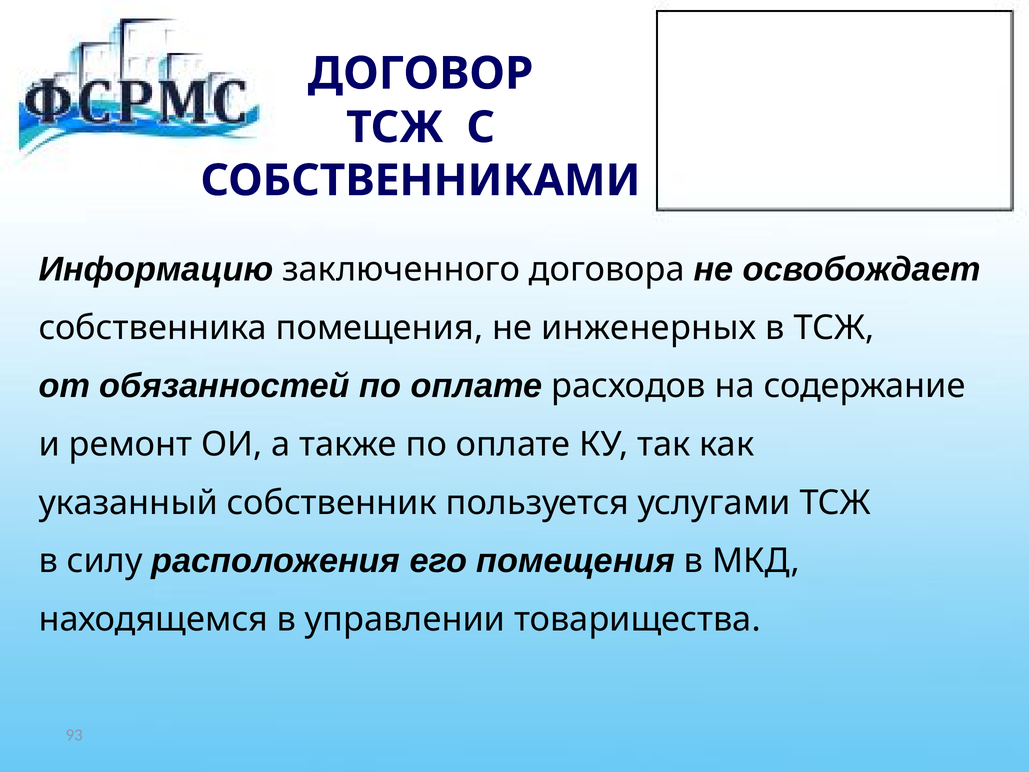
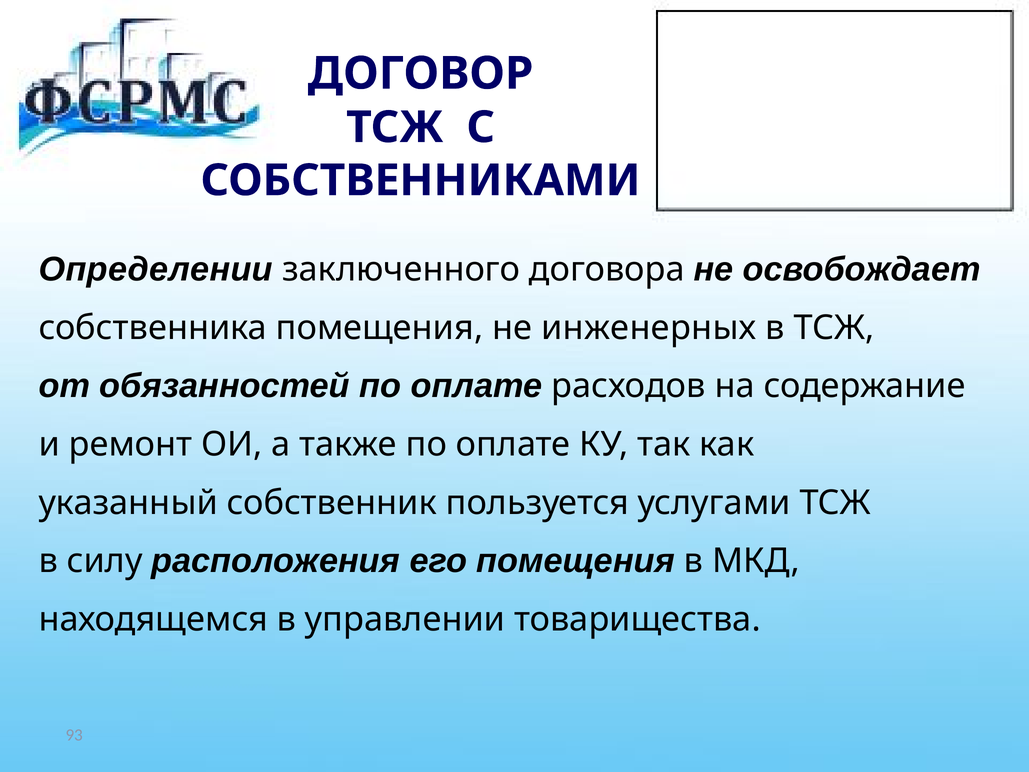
Информацию: Информацию -> Определении
